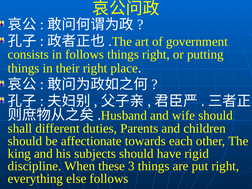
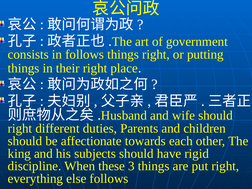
shall at (20, 128): shall -> right
